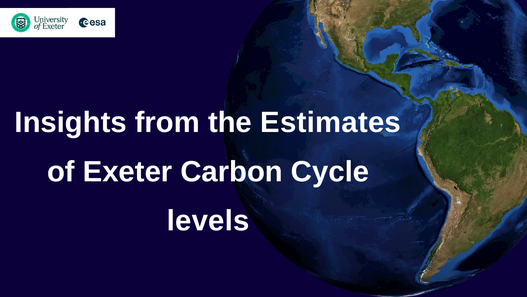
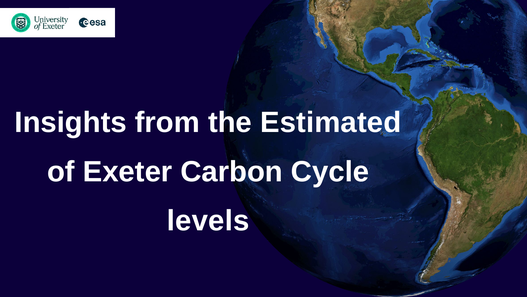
Estimates: Estimates -> Estimated
